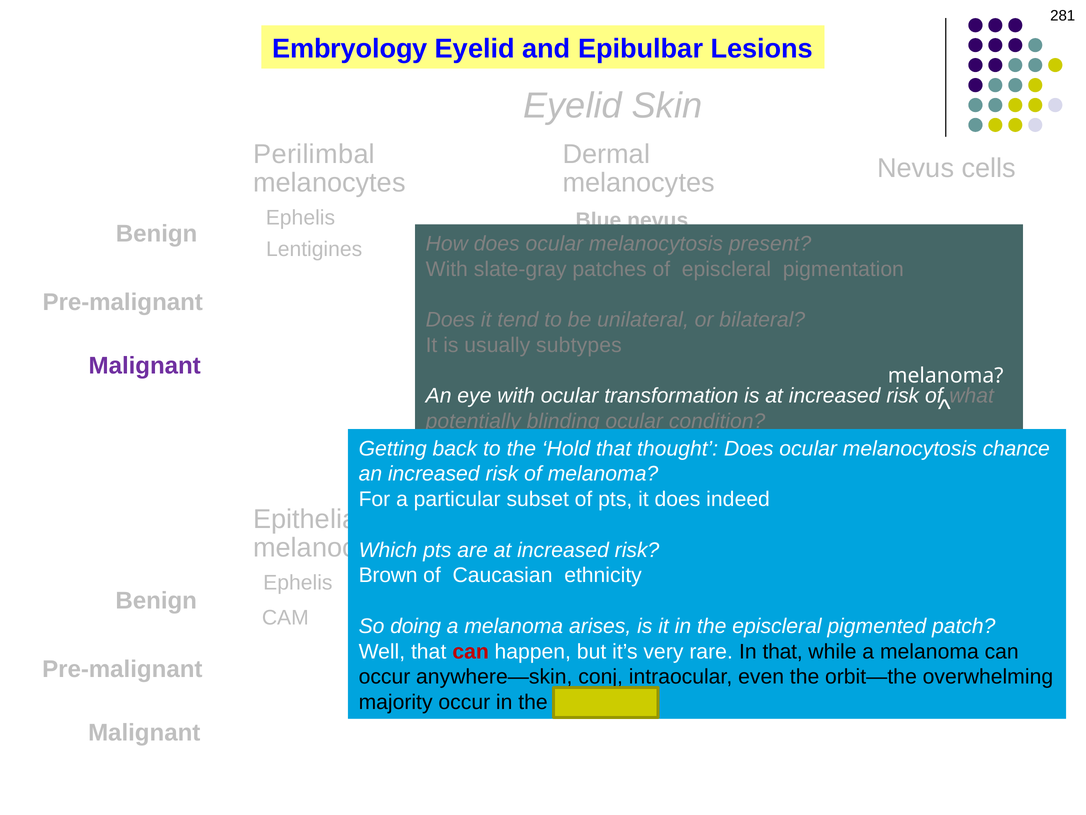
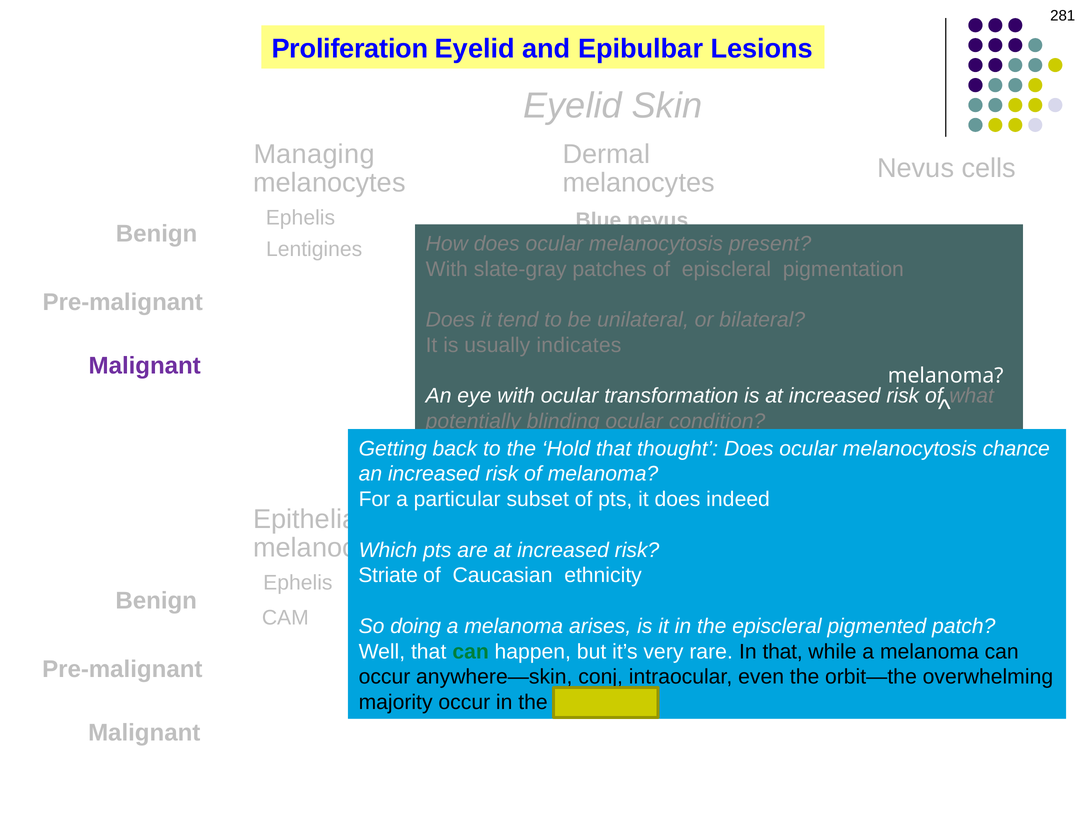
Embryology: Embryology -> Proliferation
Perilimbal: Perilimbal -> Managing
subtypes: subtypes -> indicates
Brown: Brown -> Striate
can at (471, 651) colour: red -> green
